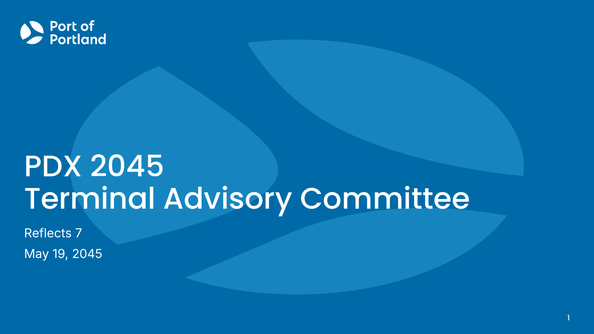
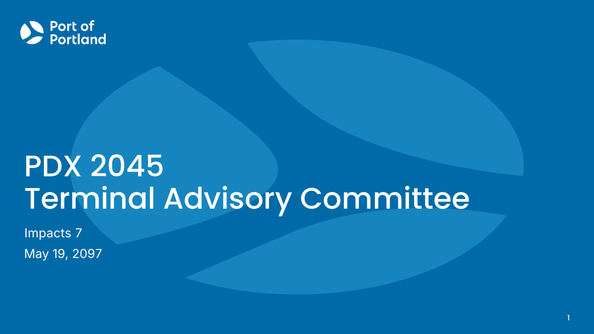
Reflects: Reflects -> Impacts
19 2045: 2045 -> 2097
